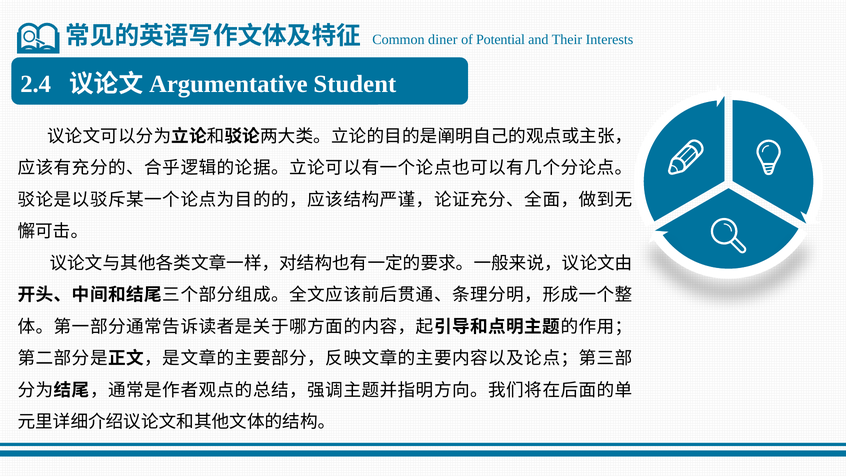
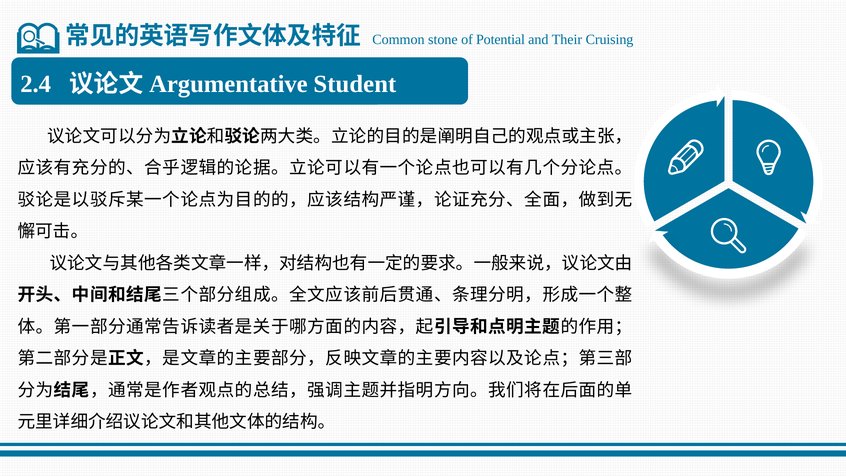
diner: diner -> stone
Interests: Interests -> Cruising
